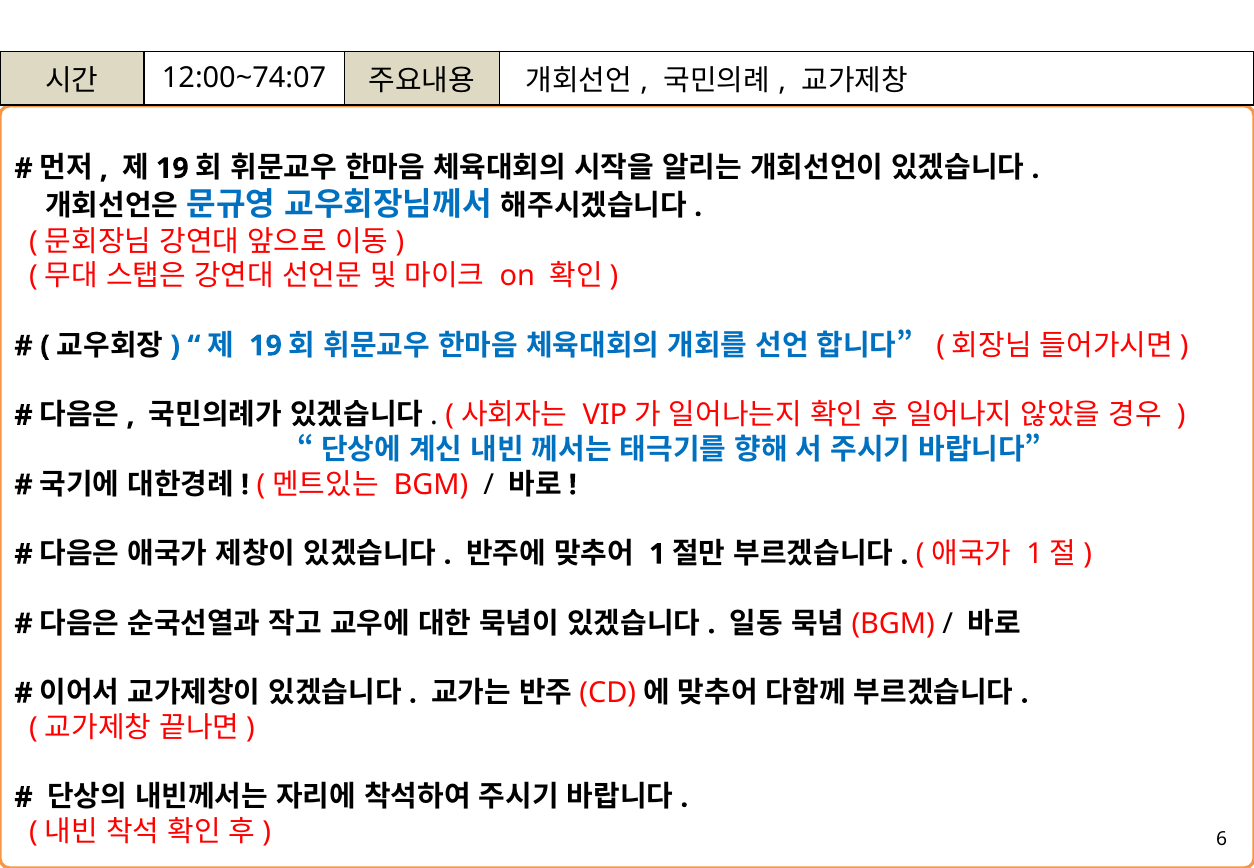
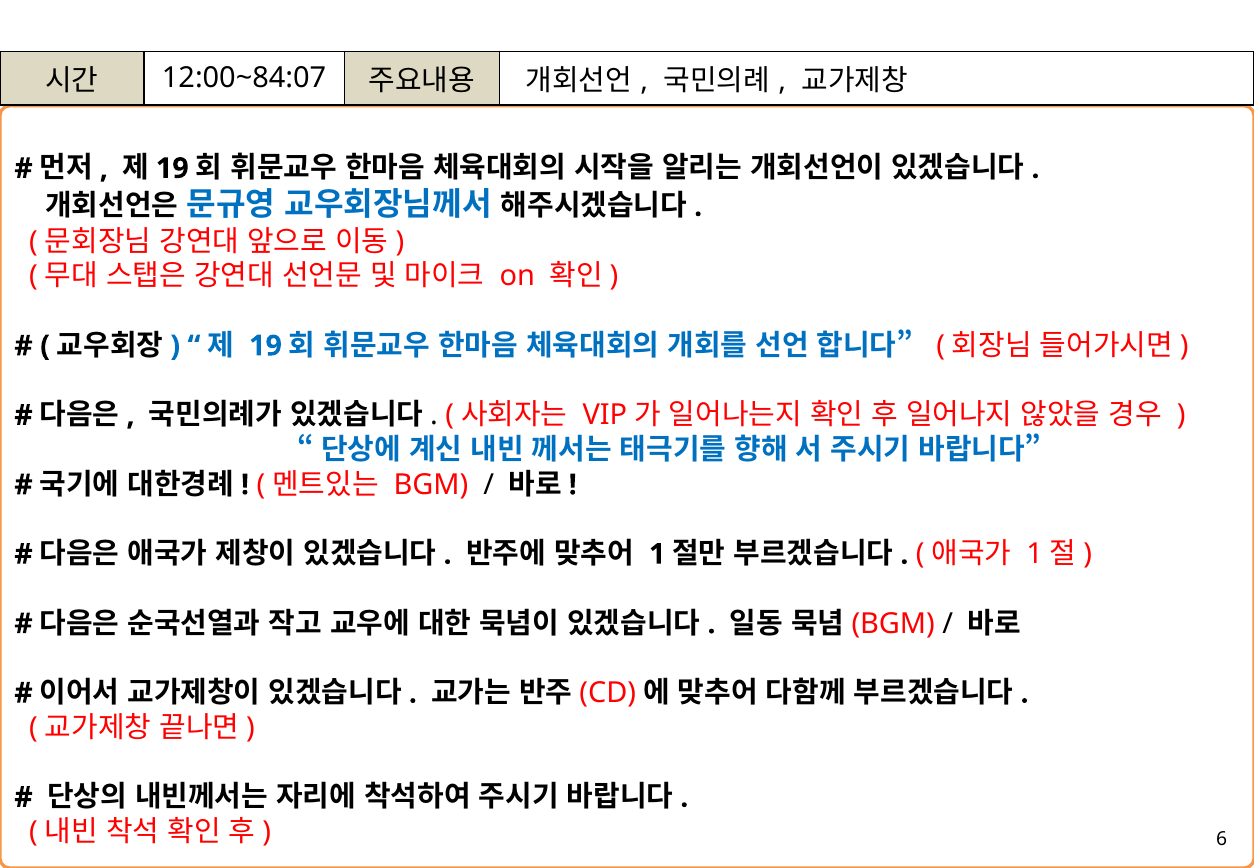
12:00~74:07: 12:00~74:07 -> 12:00~84:07
